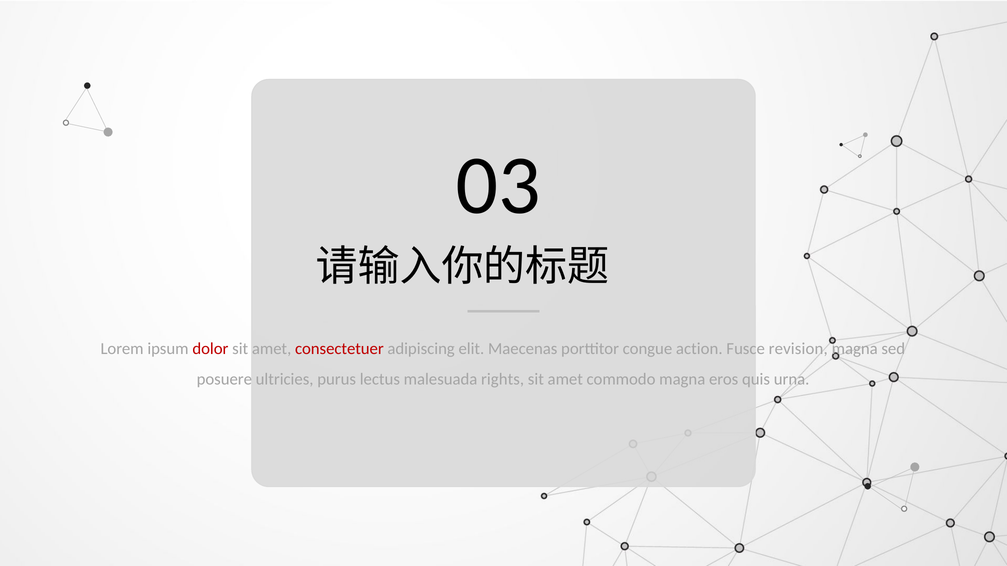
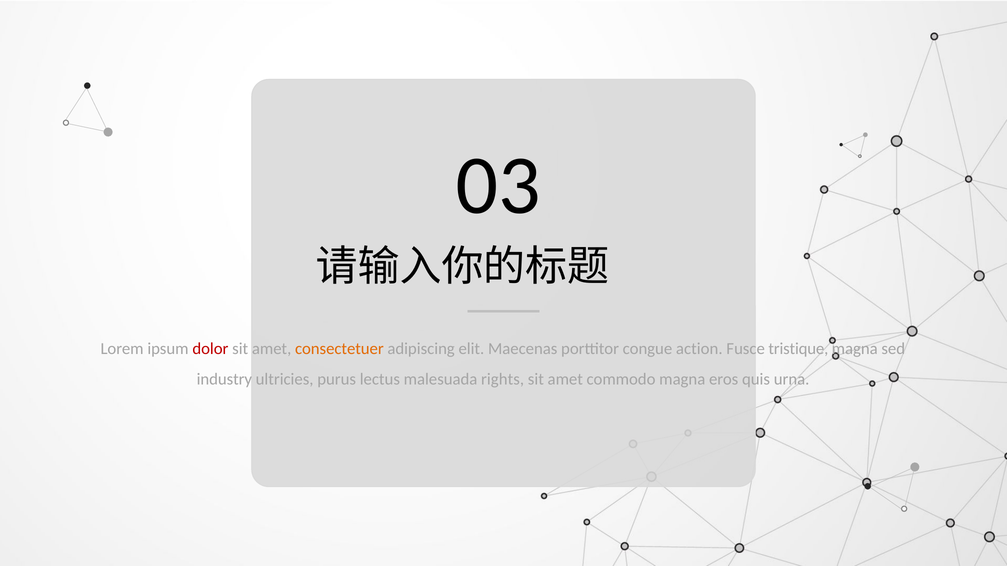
consectetuer colour: red -> orange
revision: revision -> tristique
posuere: posuere -> industry
